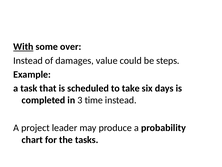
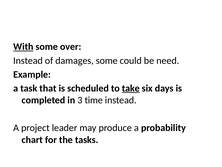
damages value: value -> some
steps: steps -> need
take underline: none -> present
